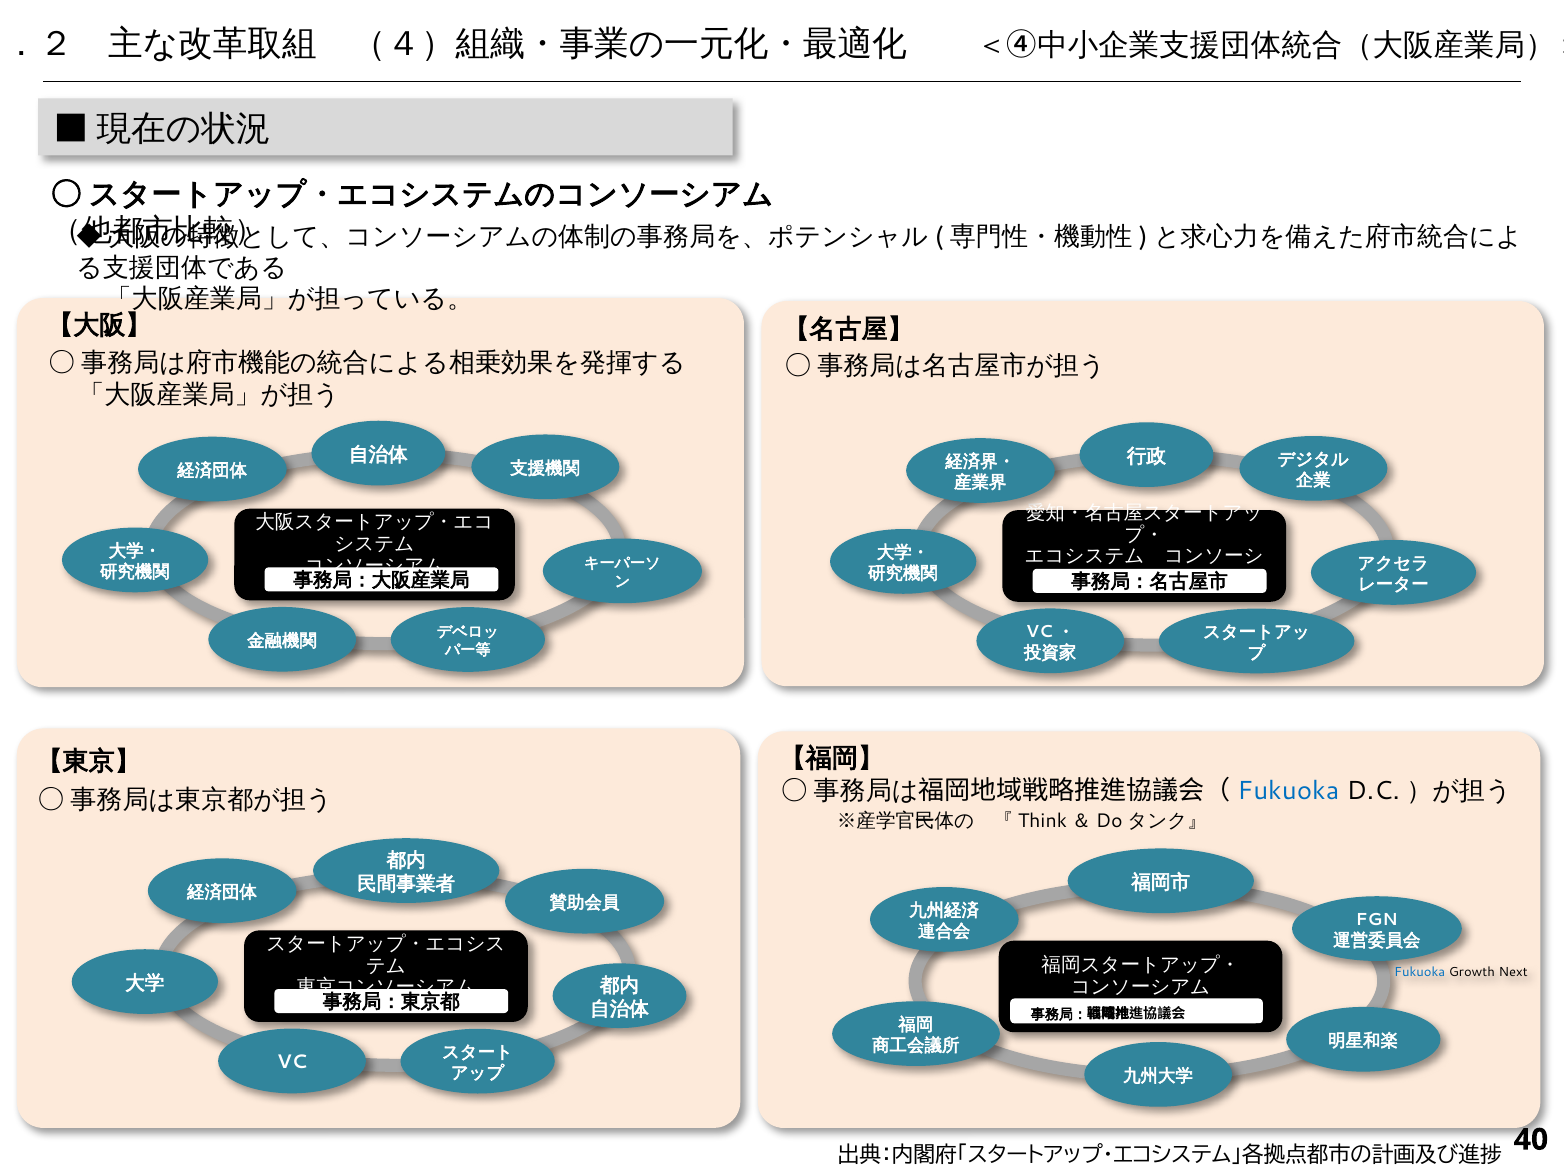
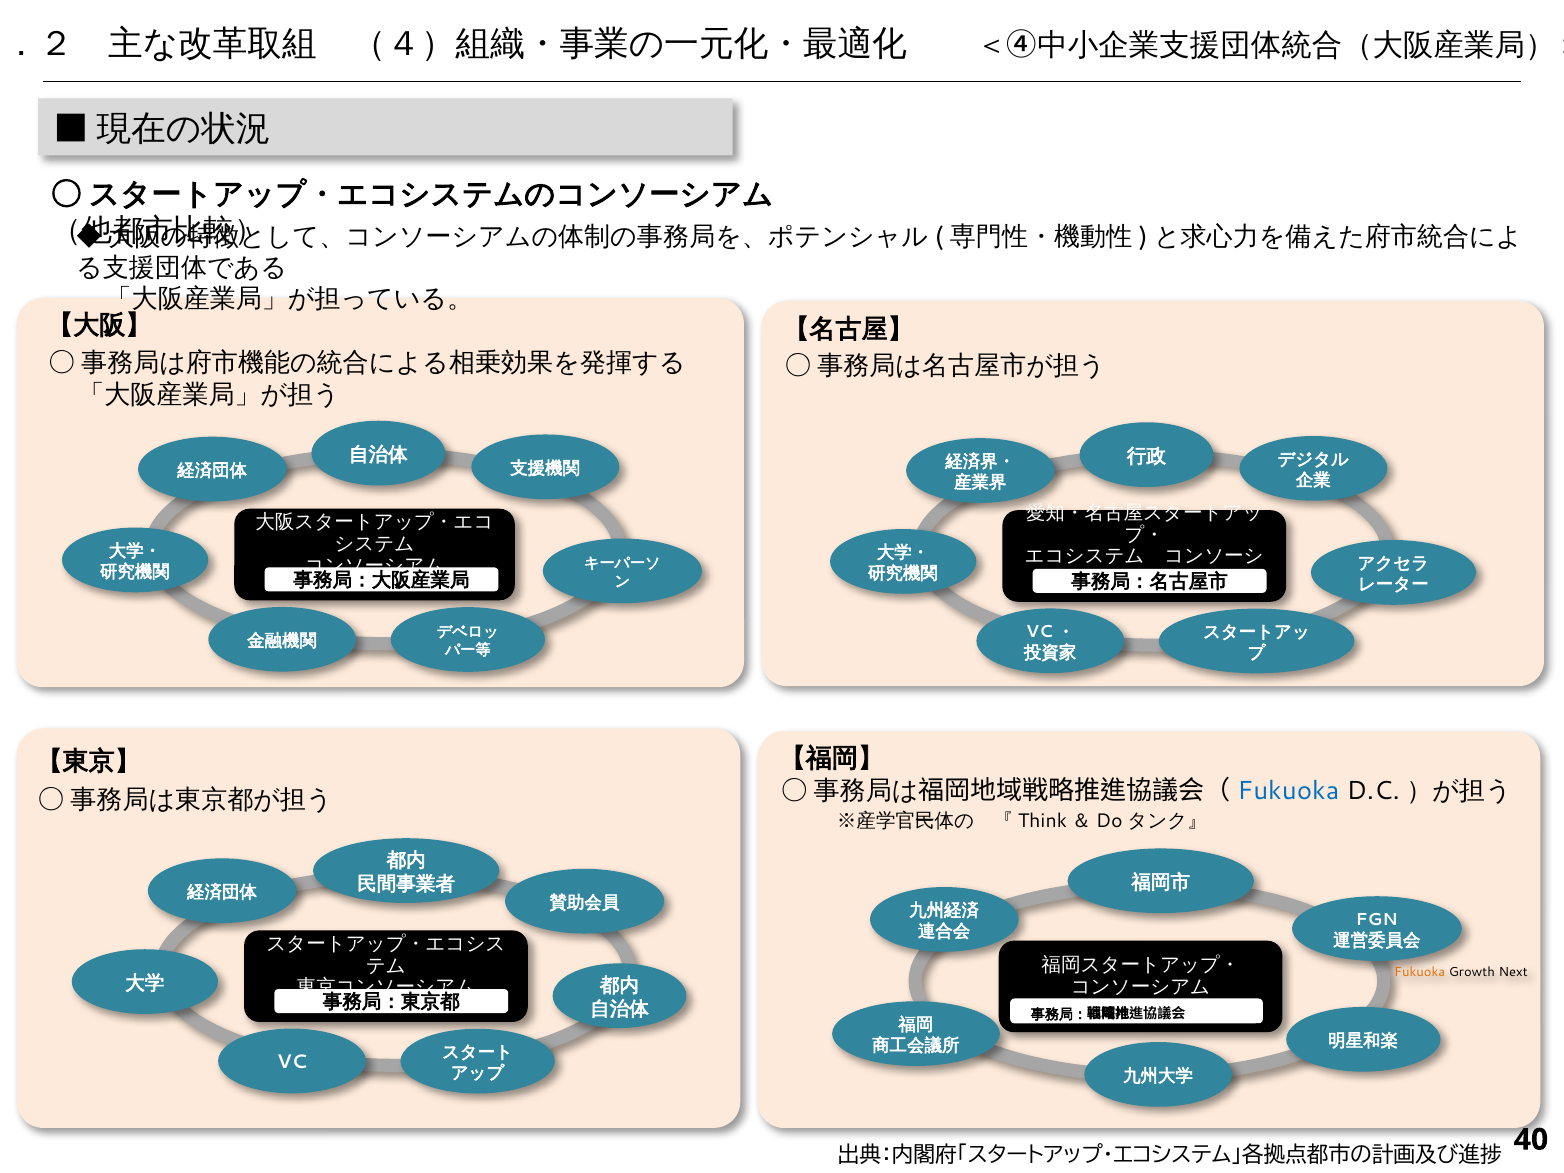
Fukuoka at (1420, 972) colour: blue -> orange
